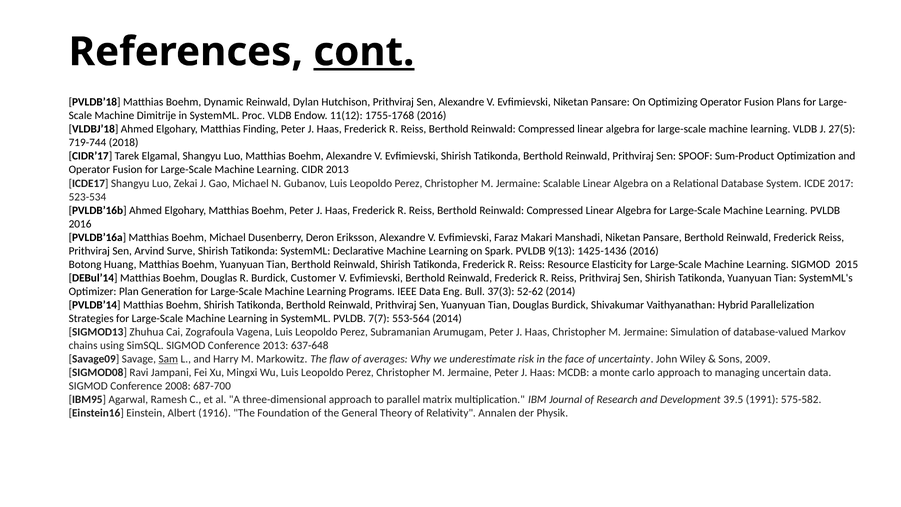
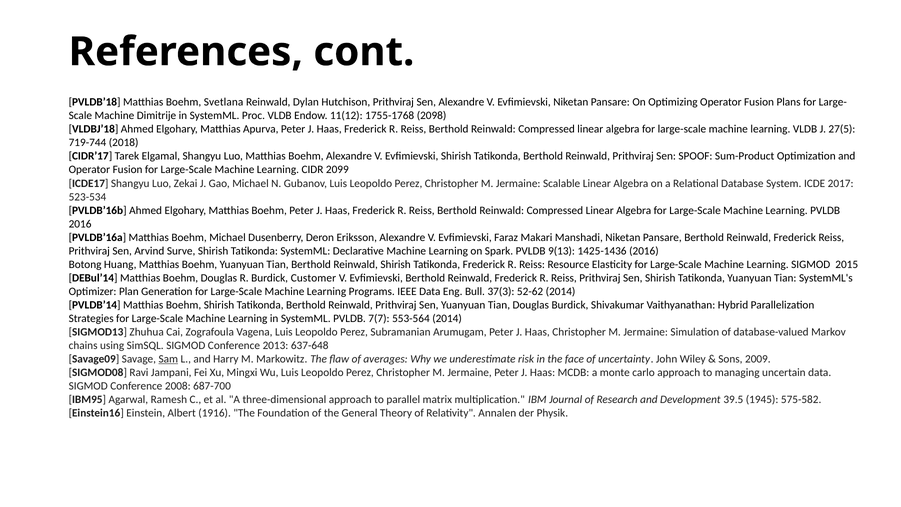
cont underline: present -> none
Dynamic: Dynamic -> Svetlana
1755-1768 2016: 2016 -> 2098
Finding: Finding -> Apurva
CIDR 2013: 2013 -> 2099
1991: 1991 -> 1945
